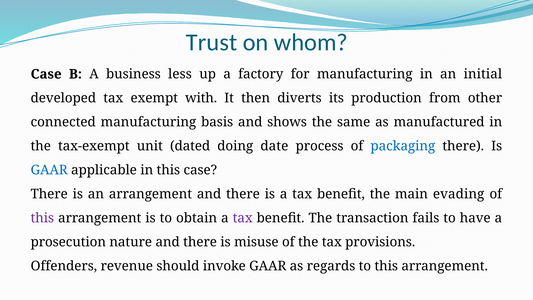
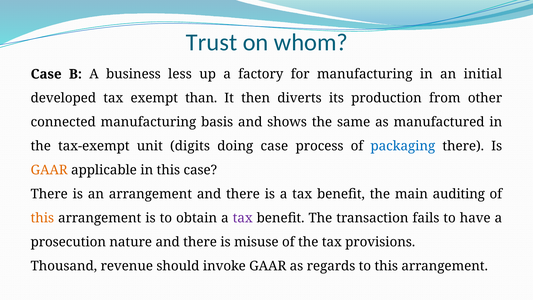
with: with -> than
dated: dated -> digits
doing date: date -> case
GAAR at (49, 170) colour: blue -> orange
evading: evading -> auditing
this at (42, 218) colour: purple -> orange
Offenders: Offenders -> Thousand
